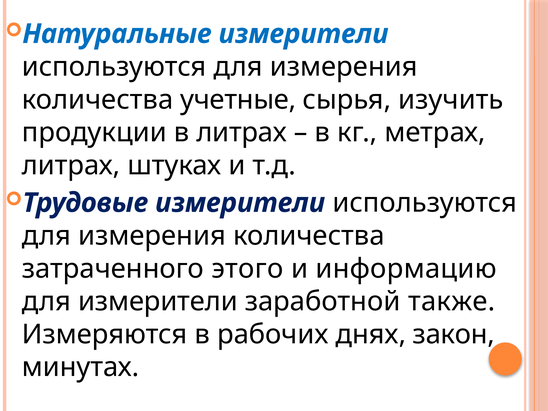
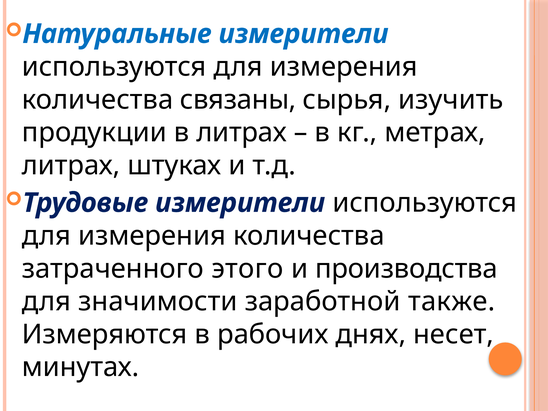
учетные: учетные -> связаны
информацию: информацию -> производства
для измерители: измерители -> значимости
закон: закон -> несет
